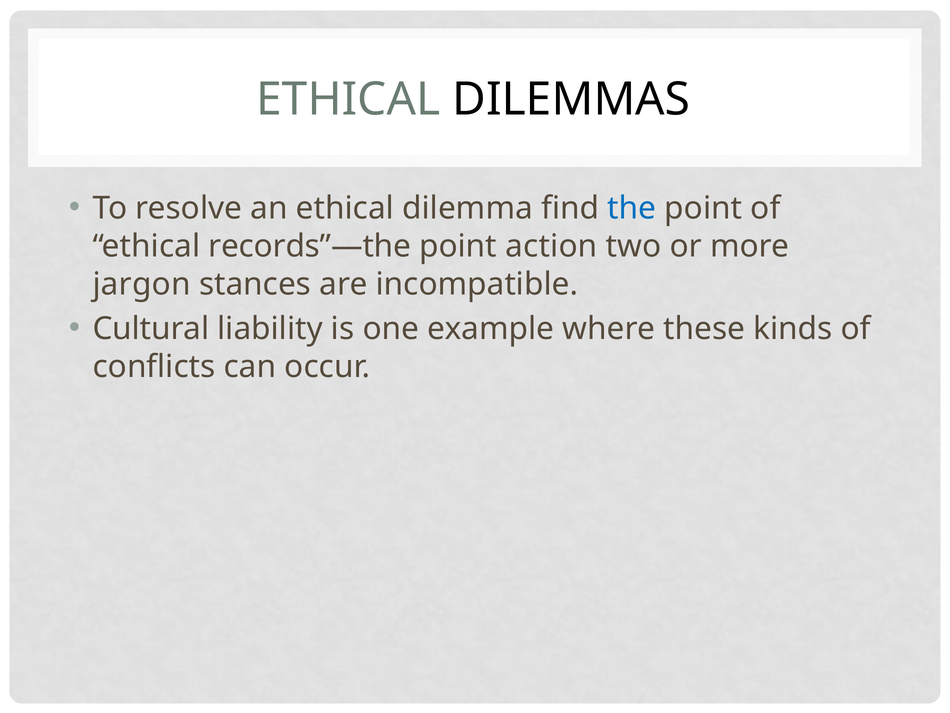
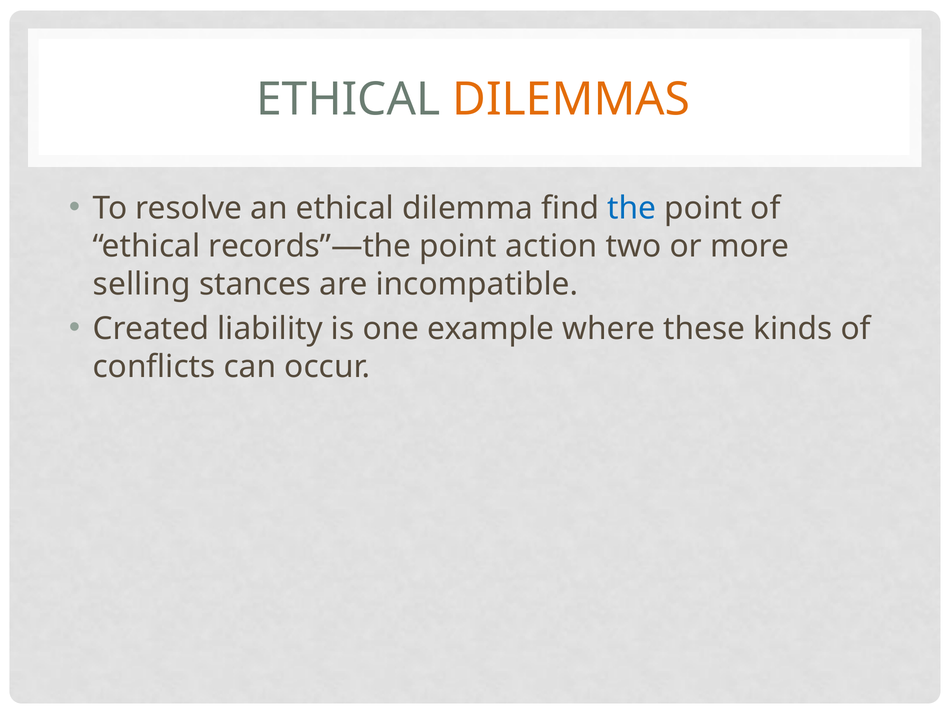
DILEMMAS colour: black -> orange
jargon: jargon -> selling
Cultural: Cultural -> Created
